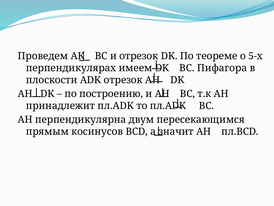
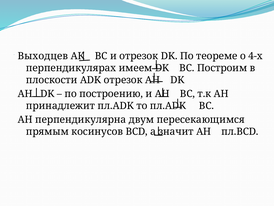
Проведем: Проведем -> Выходцев
5-х: 5-х -> 4-х
Пифагора: Пифагора -> Построим
